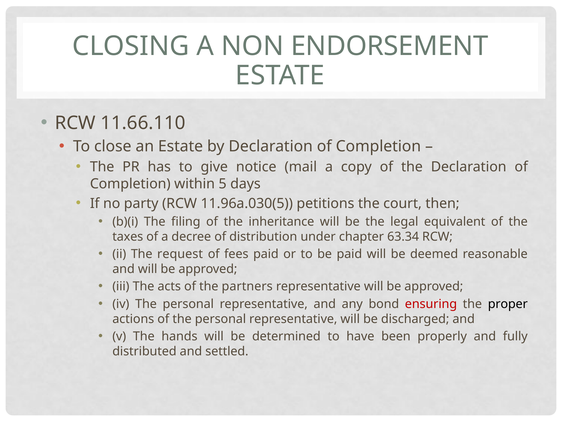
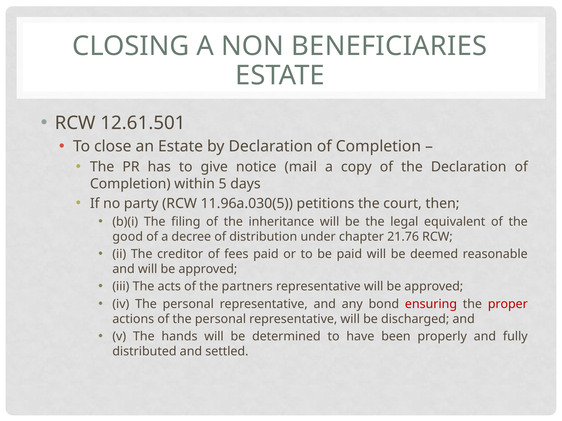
ENDORSEMENT: ENDORSEMENT -> BENEFICIARIES
11.66.110: 11.66.110 -> 12.61.501
taxes: taxes -> good
63.34: 63.34 -> 21.76
request: request -> creditor
proper colour: black -> red
